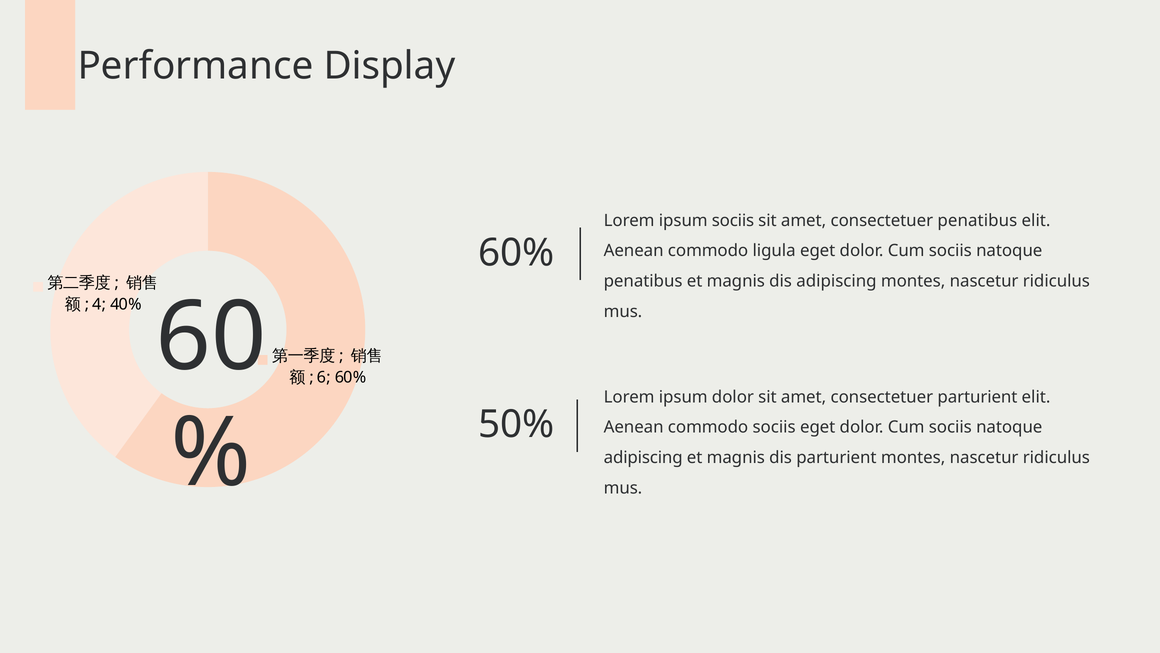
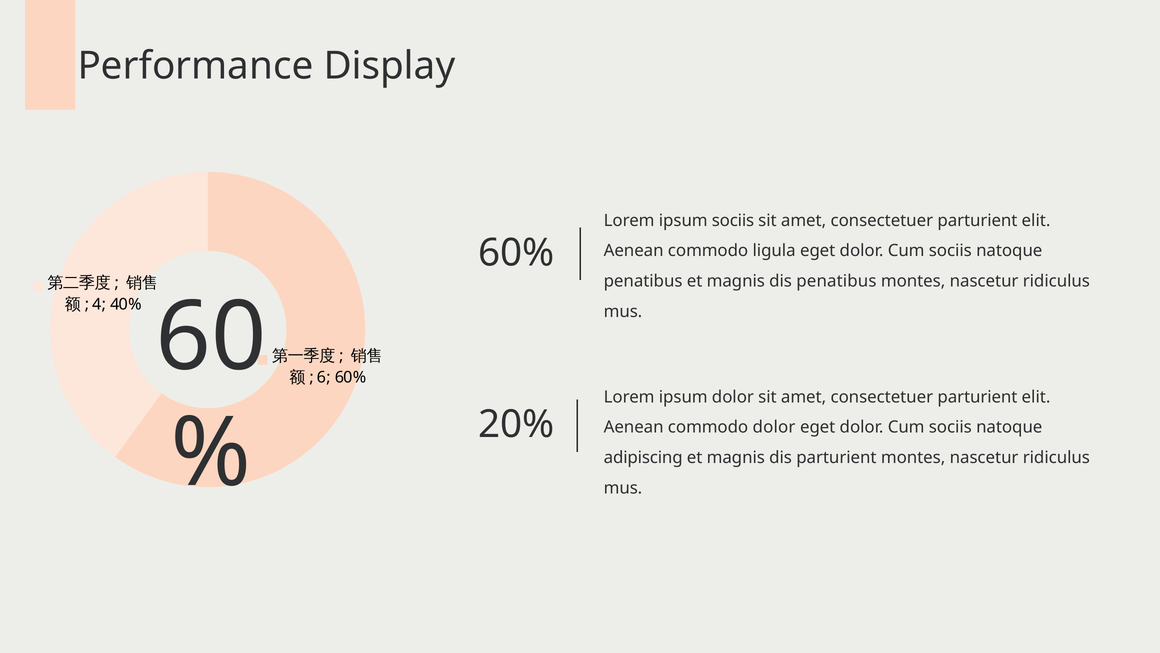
penatibus at (977, 220): penatibus -> parturient
dis adipiscing: adipiscing -> penatibus
50%: 50% -> 20%
commodo sociis: sociis -> dolor
